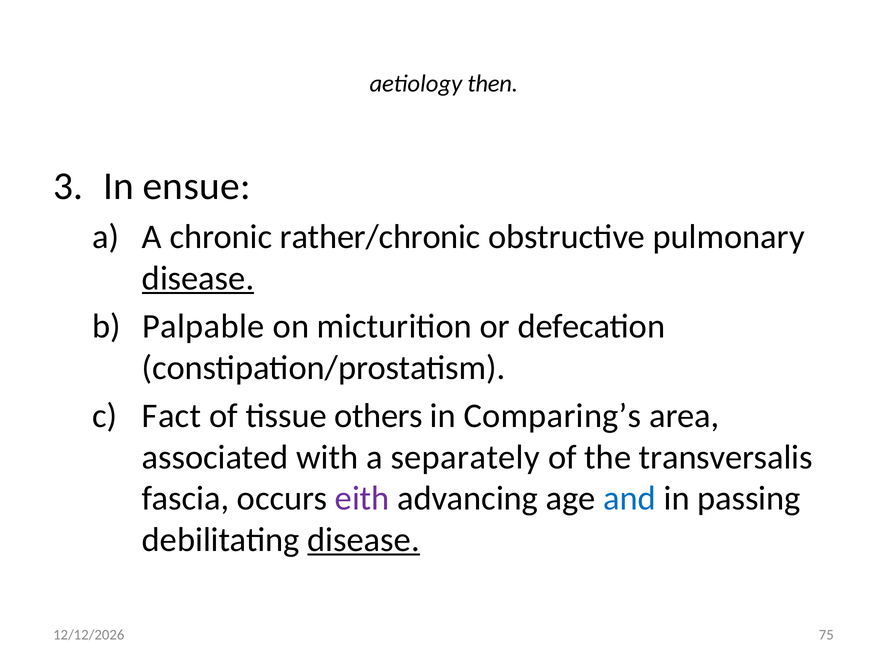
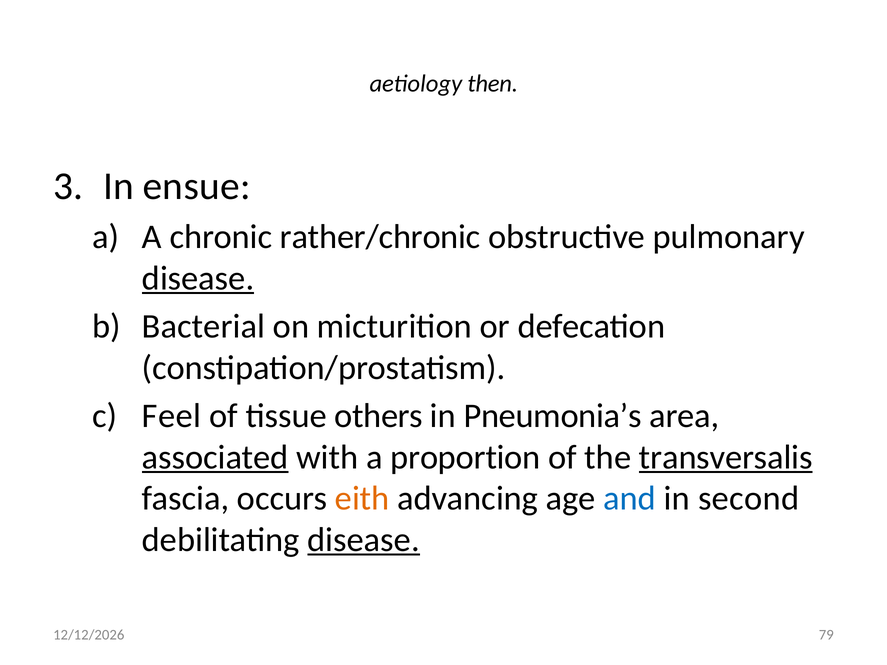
Palpable: Palpable -> Bacterial
Fact: Fact -> Feel
Comparing’s: Comparing’s -> Pneumonia’s
associated underline: none -> present
separately: separately -> proportion
transversalis underline: none -> present
eith colour: purple -> orange
passing: passing -> second
75: 75 -> 79
